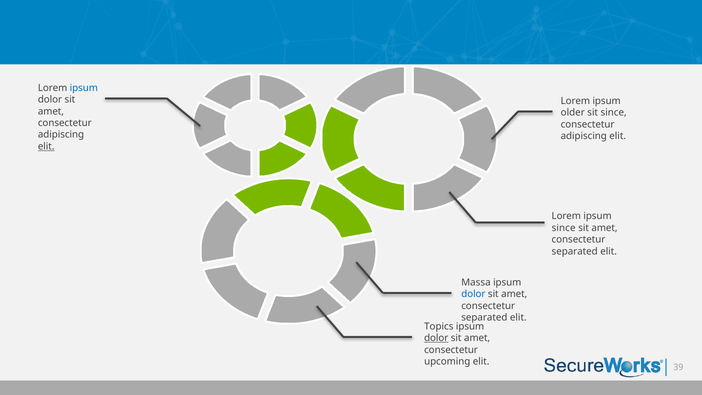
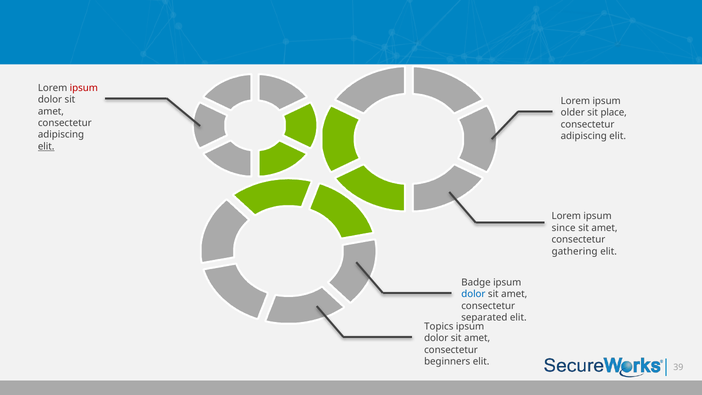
ipsum at (84, 88) colour: blue -> red
sit since: since -> place
separated at (575, 251): separated -> gathering
Massa: Massa -> Badge
dolor at (436, 338) underline: present -> none
upcoming: upcoming -> beginners
